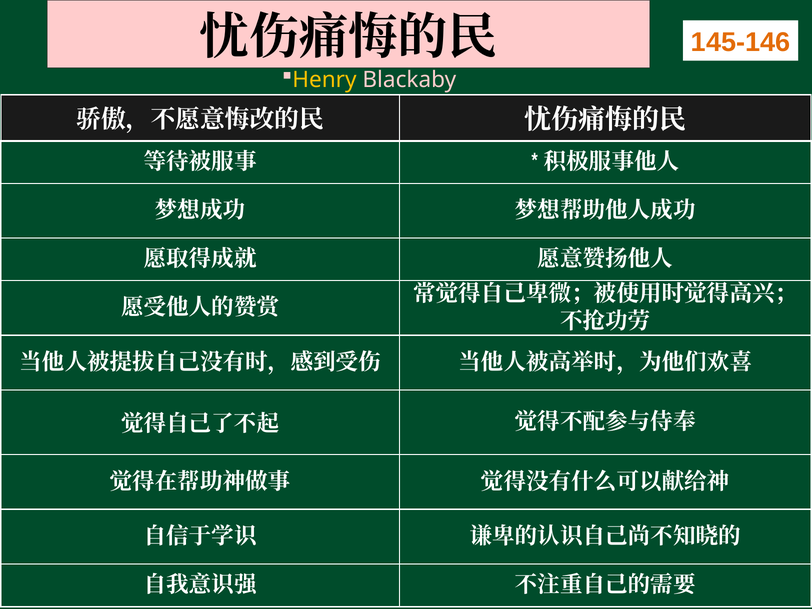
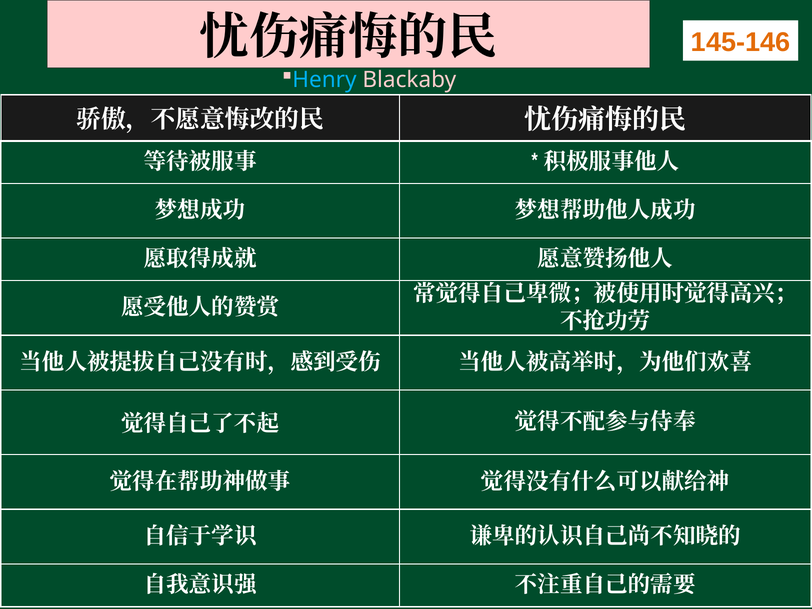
Henry colour: yellow -> light blue
